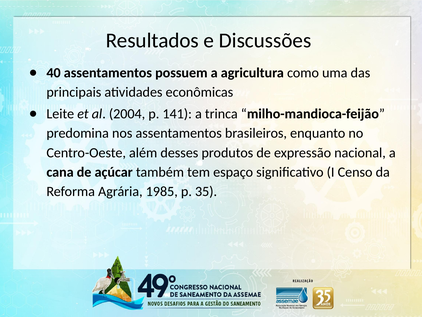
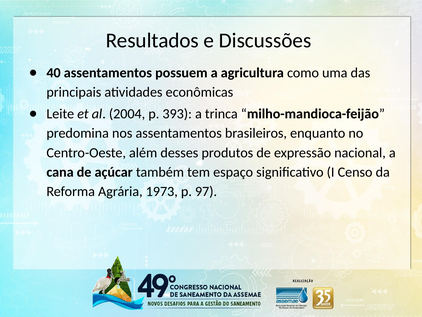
141: 141 -> 393
1985: 1985 -> 1973
35: 35 -> 97
